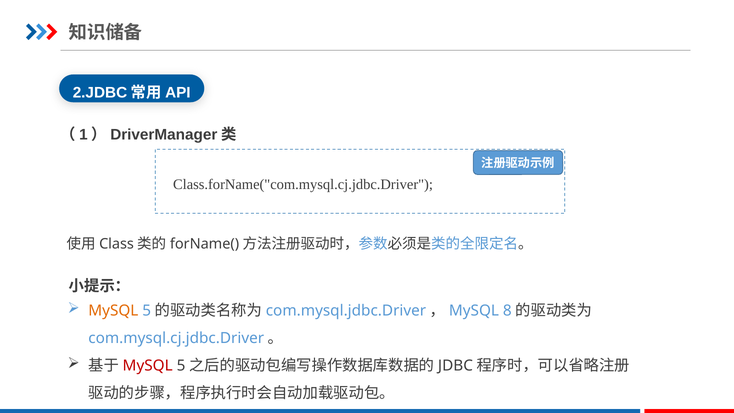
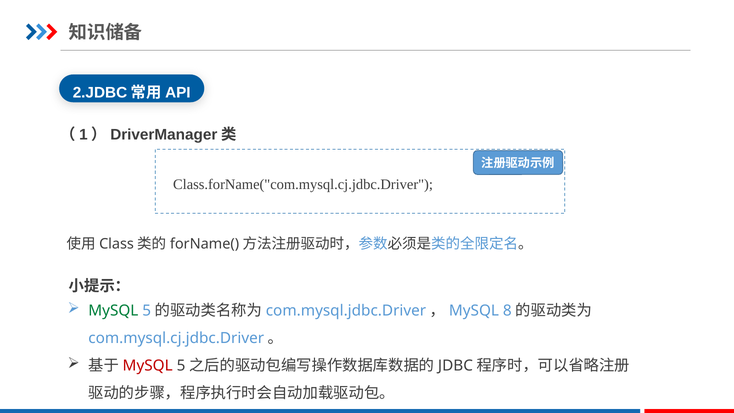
MySQL at (113, 311) colour: orange -> green
